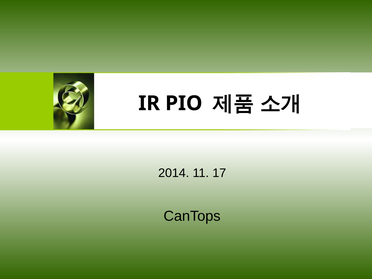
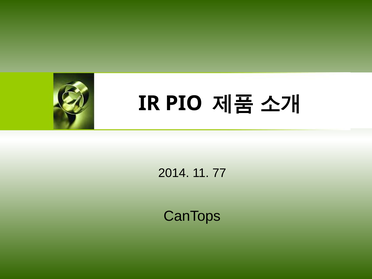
17: 17 -> 77
